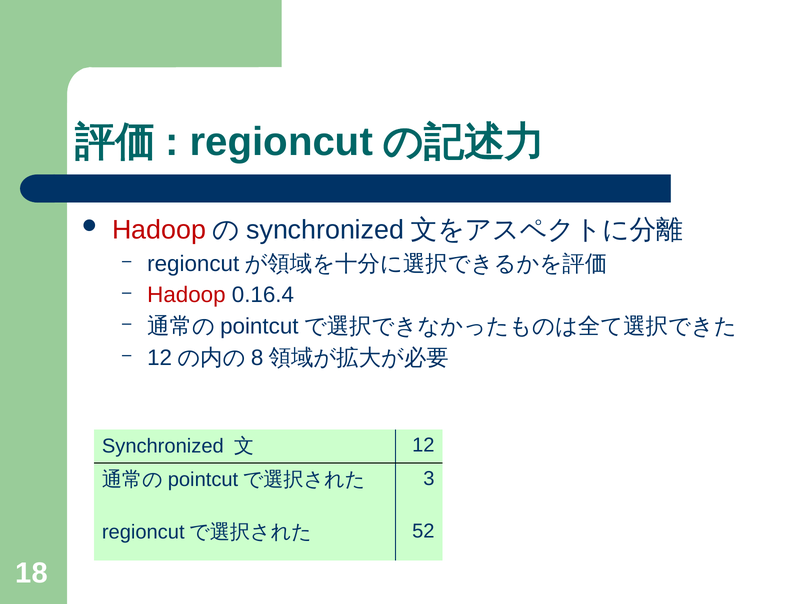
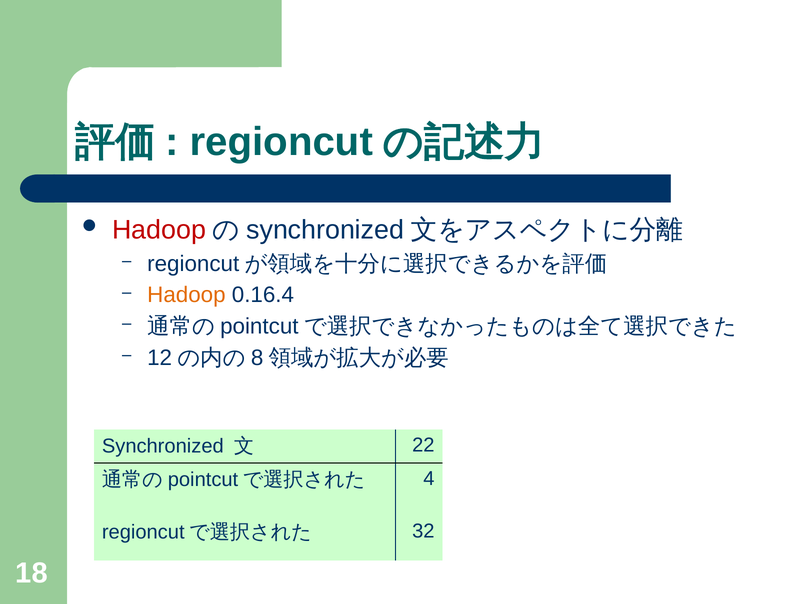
Hadoop at (186, 295) colour: red -> orange
12: 12 -> 22
3: 3 -> 4
52: 52 -> 32
